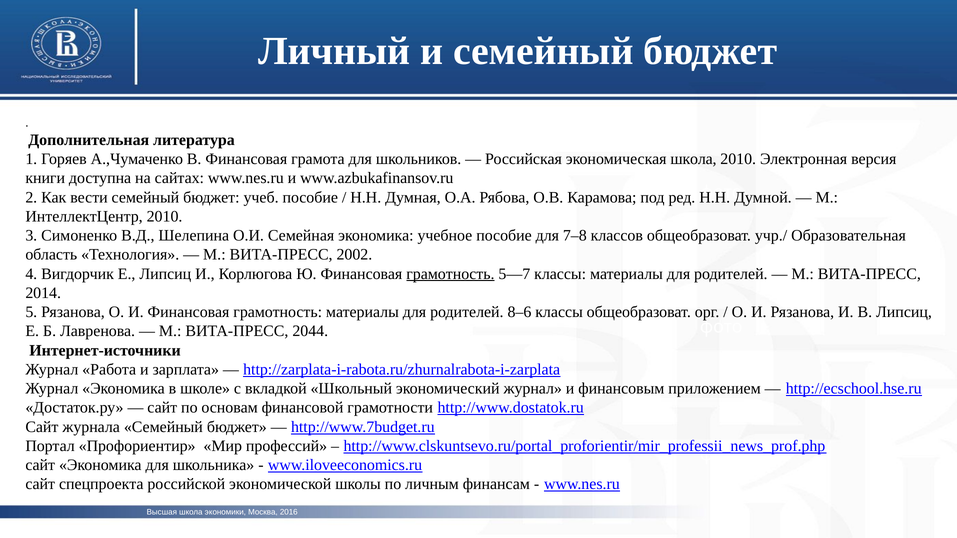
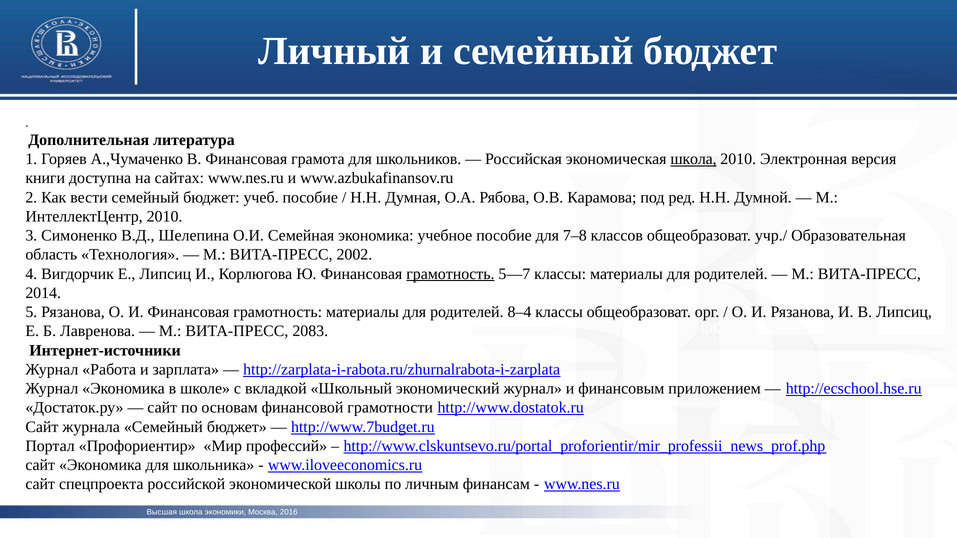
школа at (694, 159) underline: none -> present
8–6: 8–6 -> 8–4
2044: 2044 -> 2083
